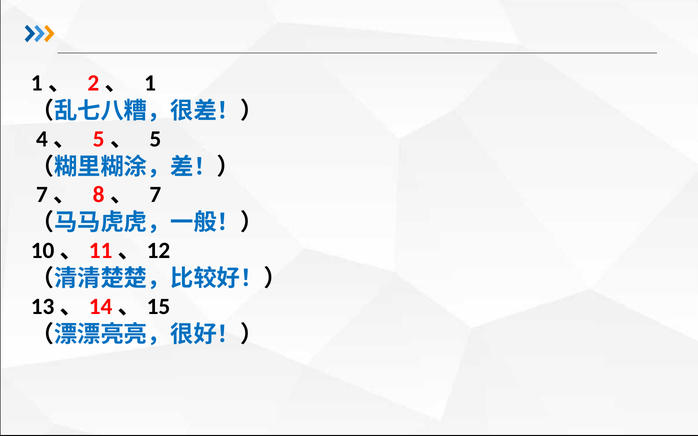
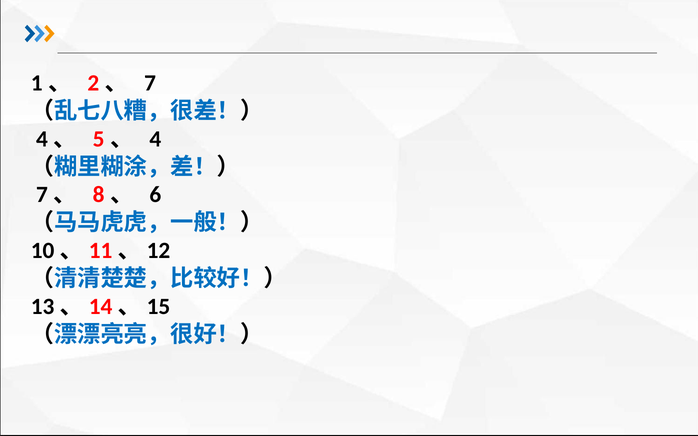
1: 1 -> 7
5: 5 -> 4
7: 7 -> 6
